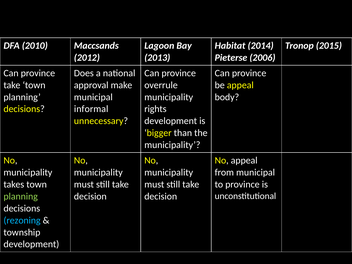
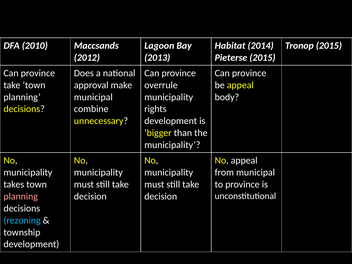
Pieterse 2006: 2006 -> 2015
informal: informal -> combine
planning at (21, 196) colour: light green -> pink
